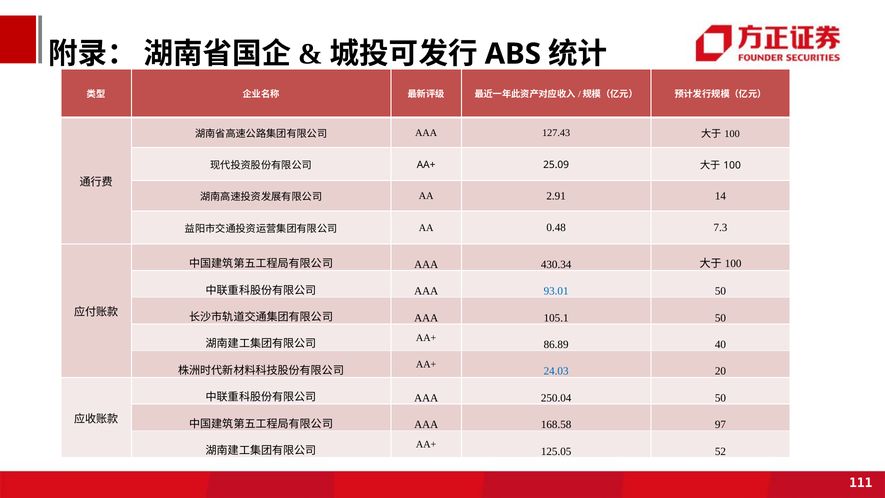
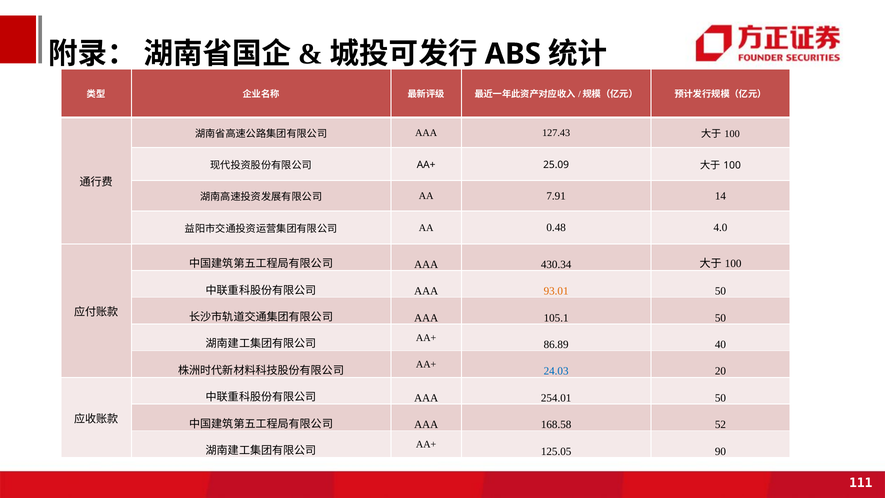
2.91: 2.91 -> 7.91
7.3: 7.3 -> 4.0
93.01 colour: blue -> orange
250.04: 250.04 -> 254.01
97: 97 -> 52
52: 52 -> 90
